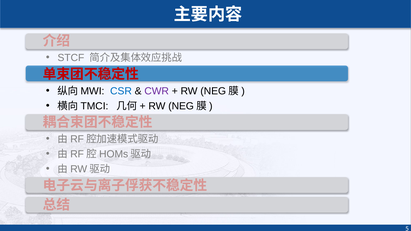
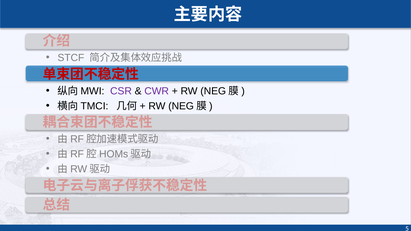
CSR colour: blue -> purple
